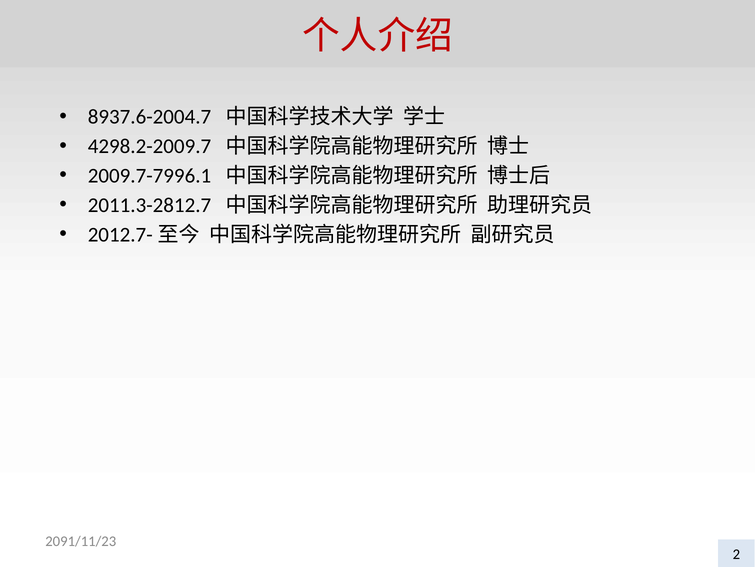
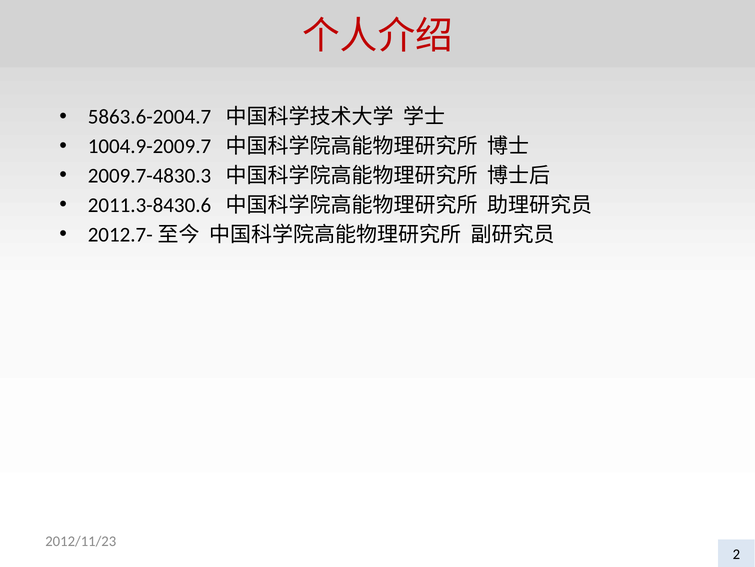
8937.6-2004.7: 8937.6-2004.7 -> 5863.6-2004.7
4298.2-2009.7: 4298.2-2009.7 -> 1004.9-2009.7
2009.7-7996.1: 2009.7-7996.1 -> 2009.7-4830.3
2011.3-2812.7: 2011.3-2812.7 -> 2011.3-8430.6
2091/11/23: 2091/11/23 -> 2012/11/23
